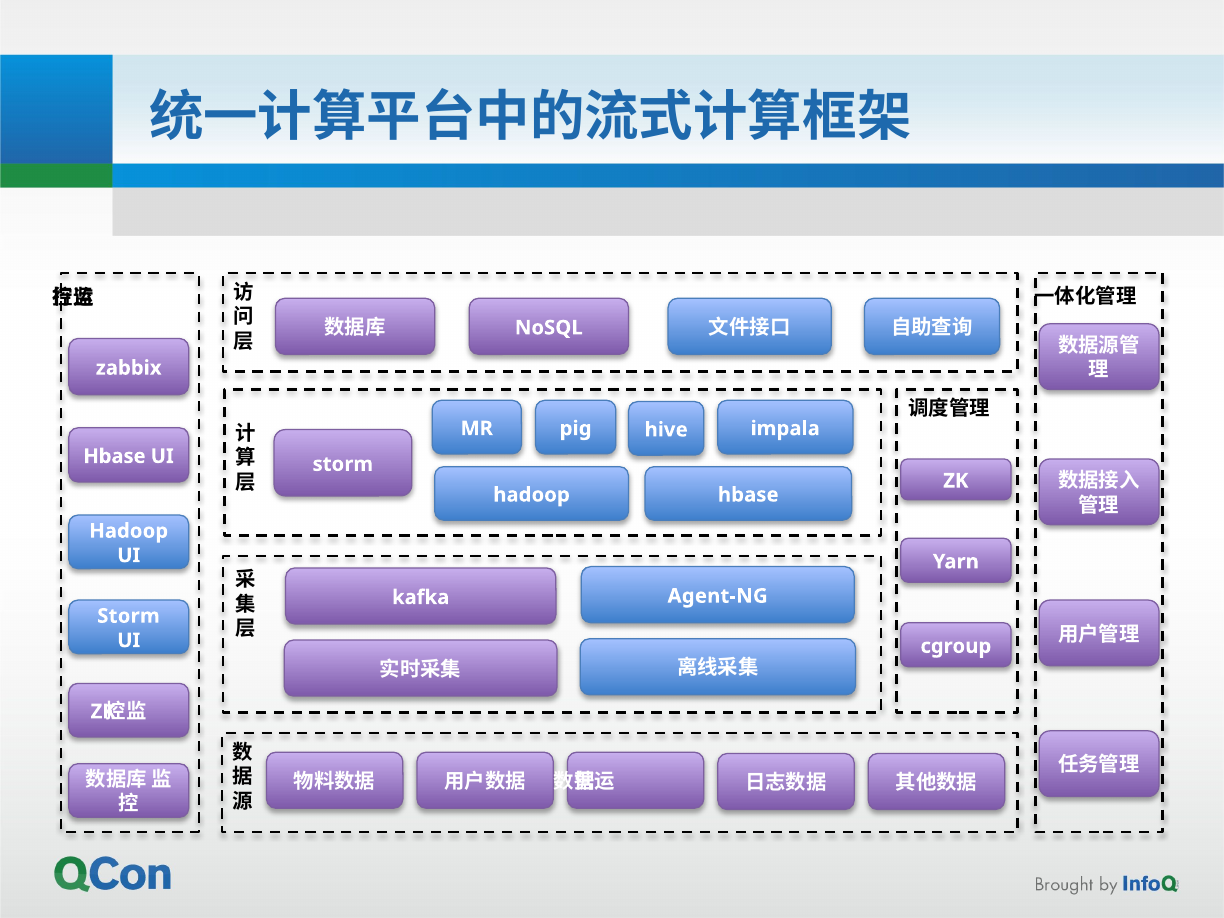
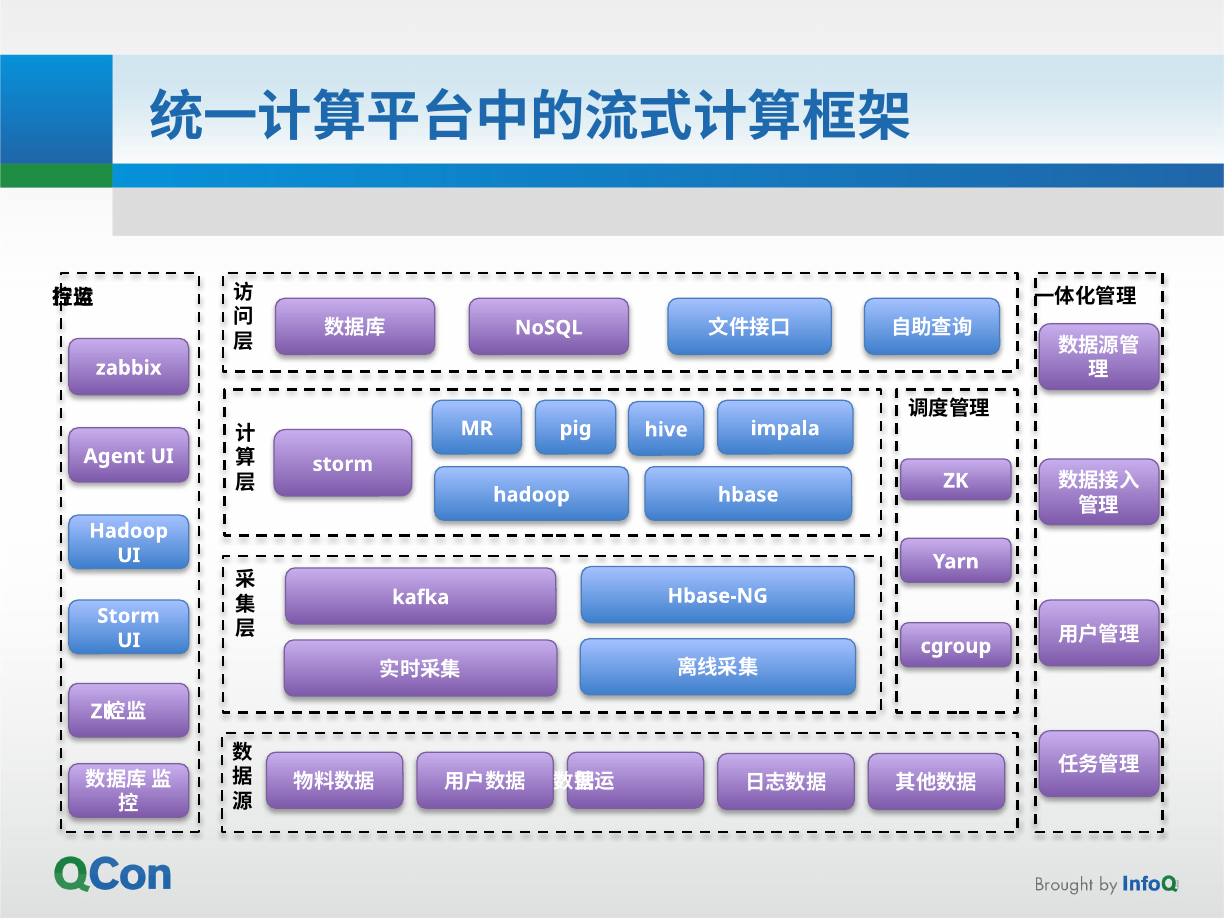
Hbase at (114, 456): Hbase -> Agent
Agent-NG: Agent-NG -> Hbase-NG
